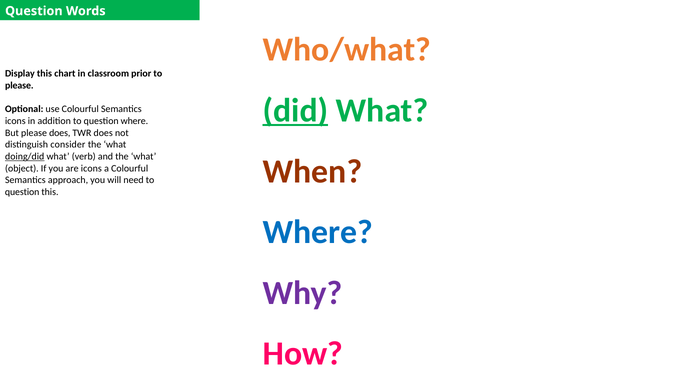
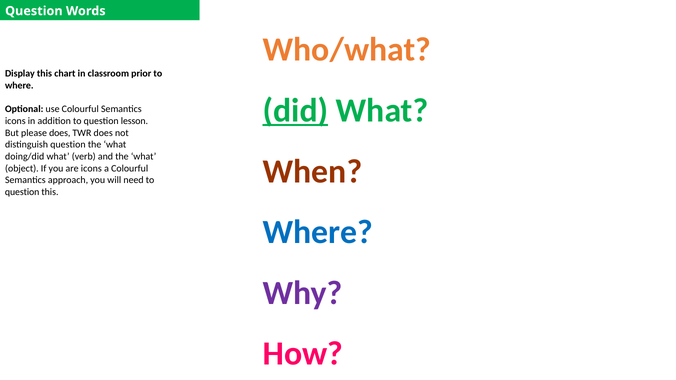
please at (19, 86): please -> where
question where: where -> lesson
distinguish consider: consider -> question
doing/did underline: present -> none
